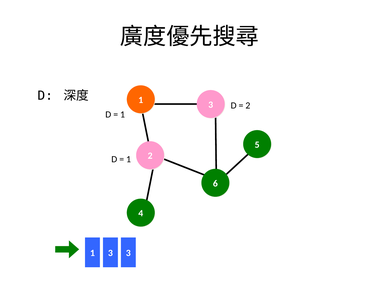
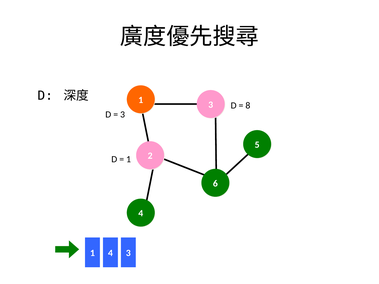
2 at (248, 106): 2 -> 8
1 at (123, 115): 1 -> 3
3 at (110, 253): 3 -> 4
